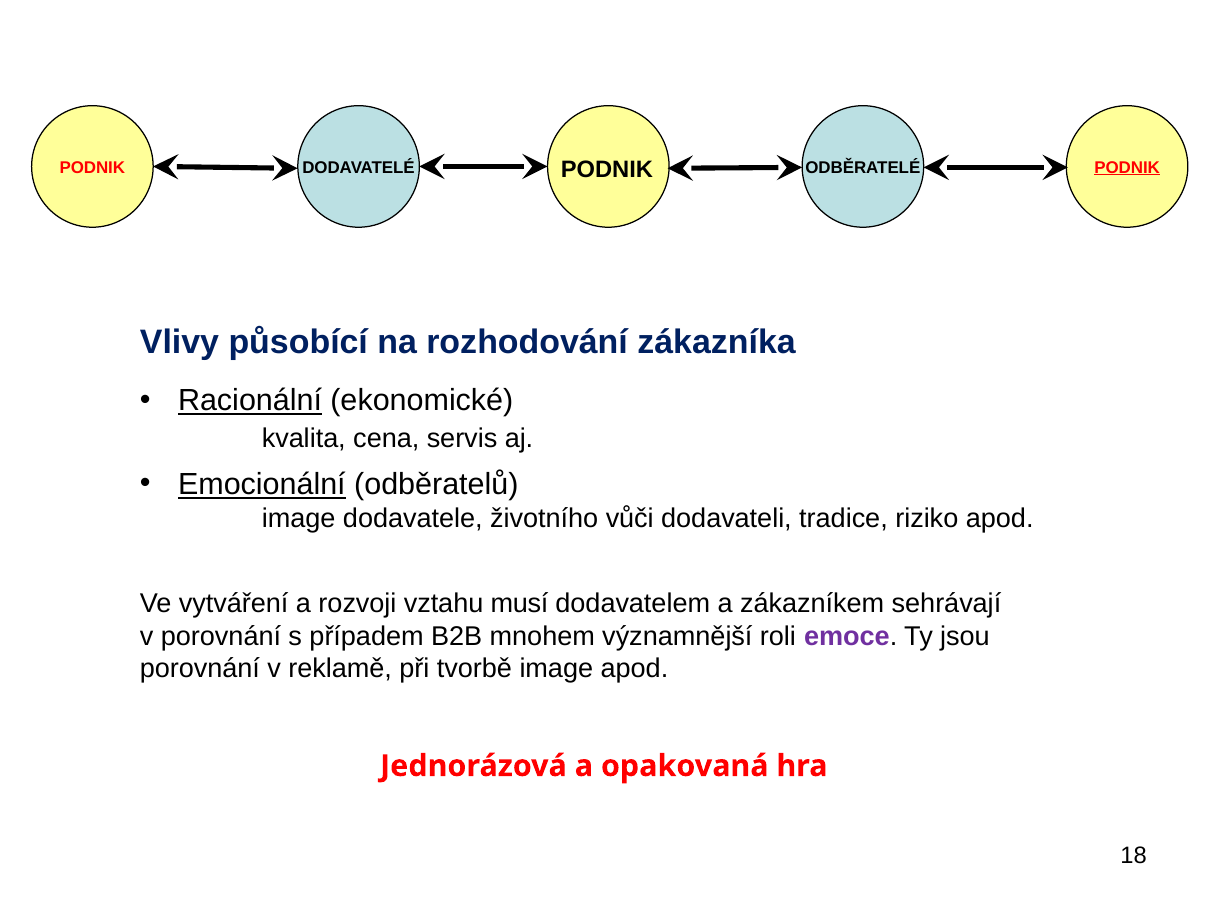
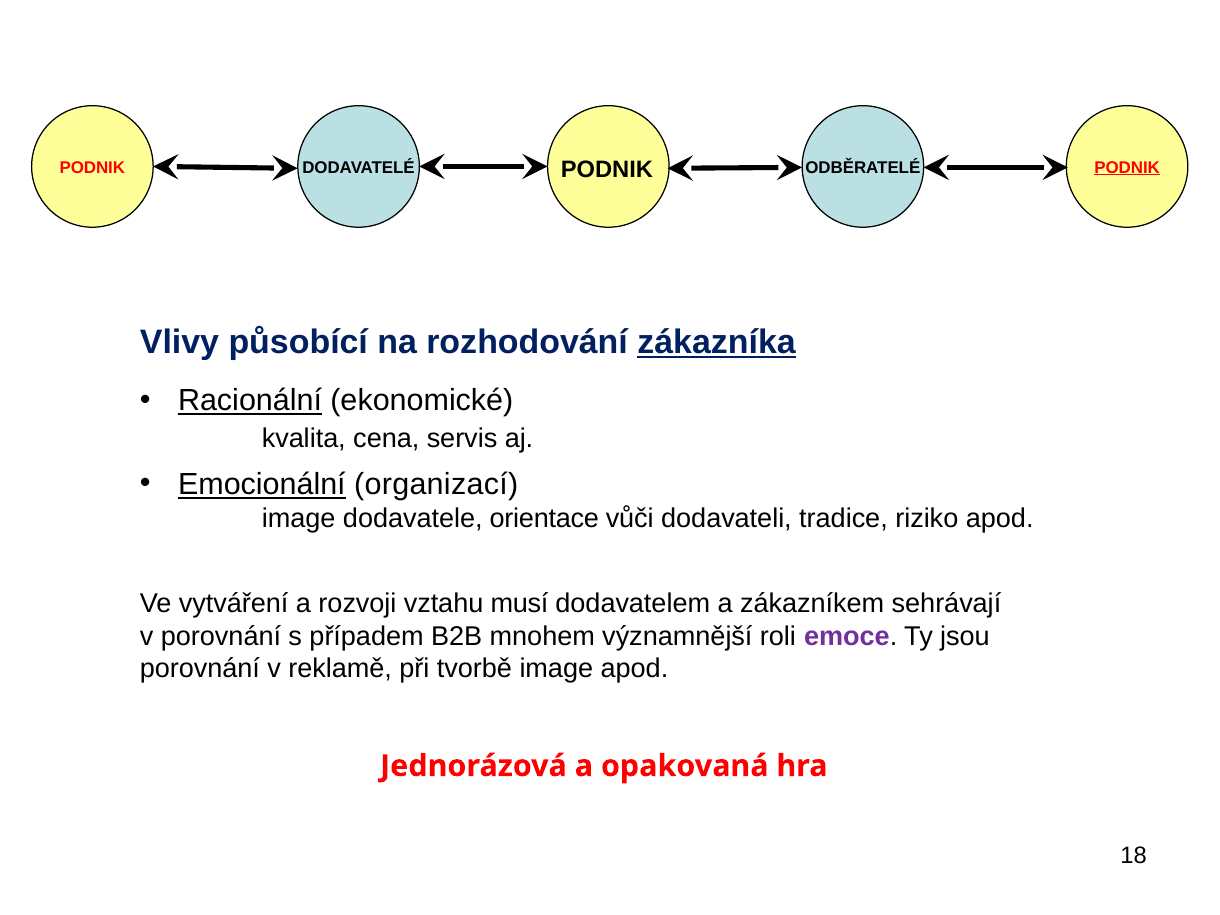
zákazníka underline: none -> present
odběratelů: odběratelů -> organizací
životního: životního -> orientace
